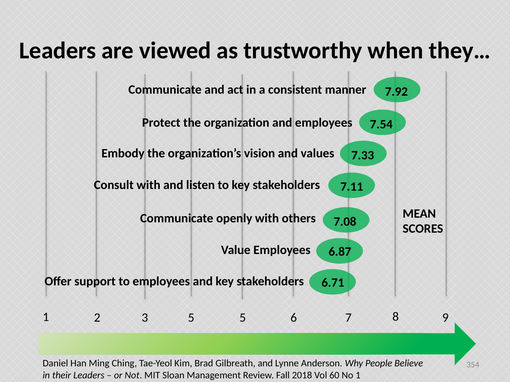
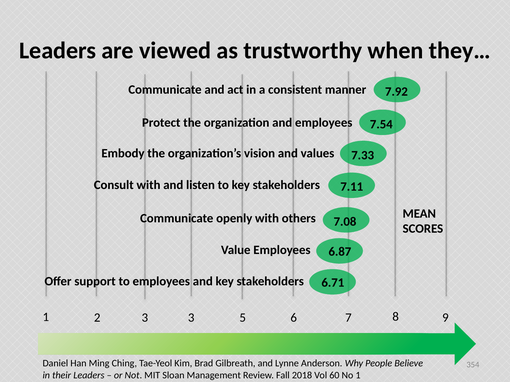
3 5: 5 -> 3
